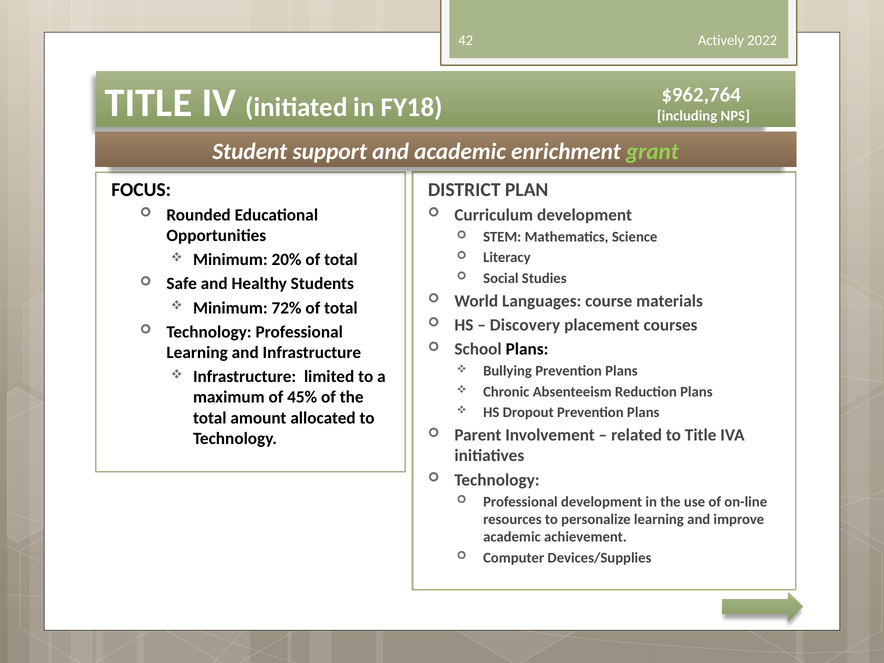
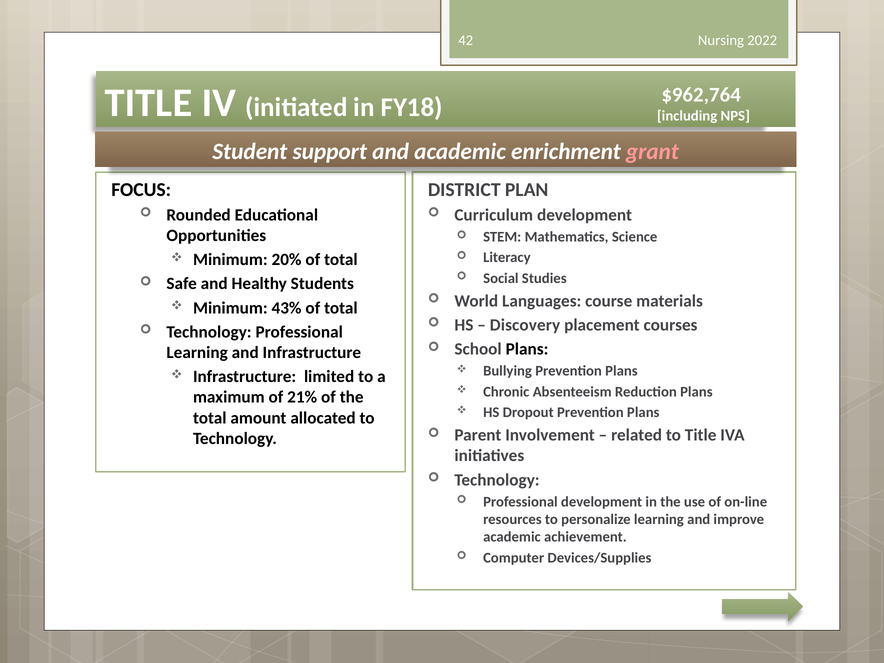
Actively: Actively -> Nursing
grant colour: light green -> pink
72%: 72% -> 43%
45%: 45% -> 21%
